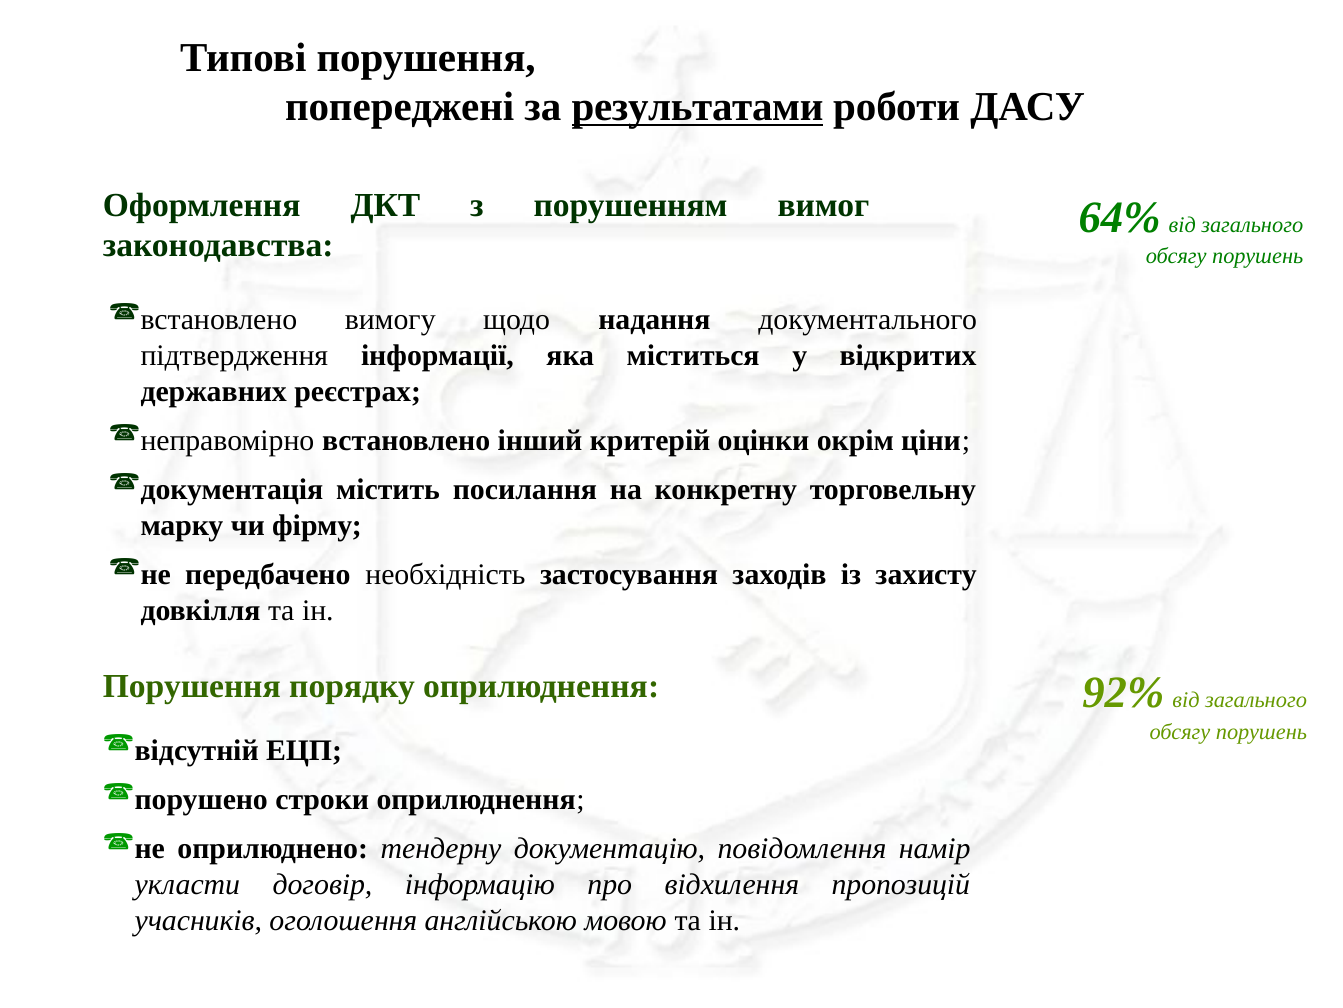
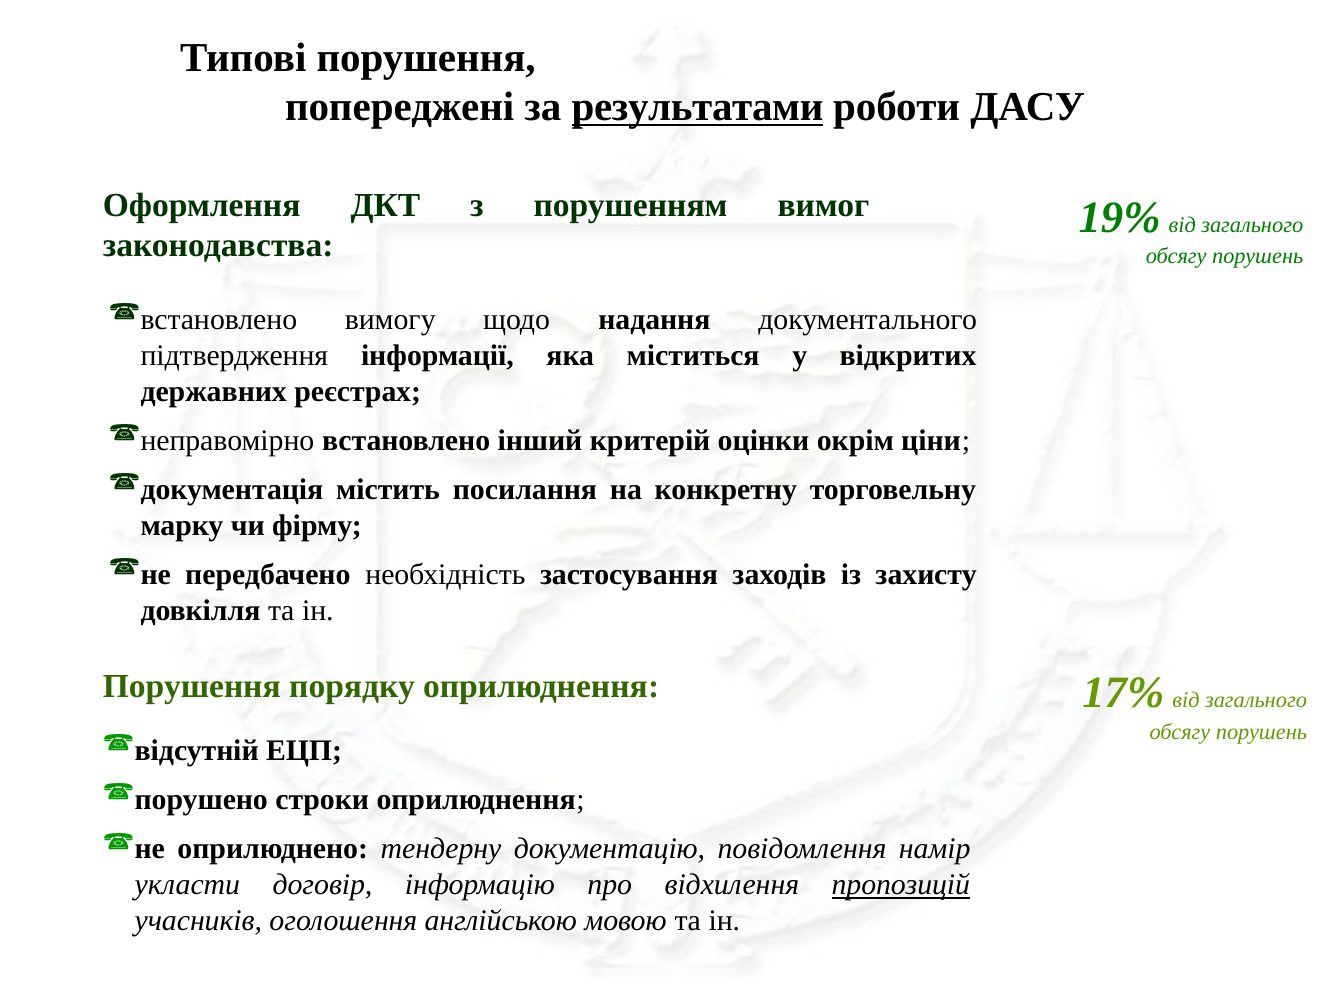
64%: 64% -> 19%
92%: 92% -> 17%
пропозицій underline: none -> present
